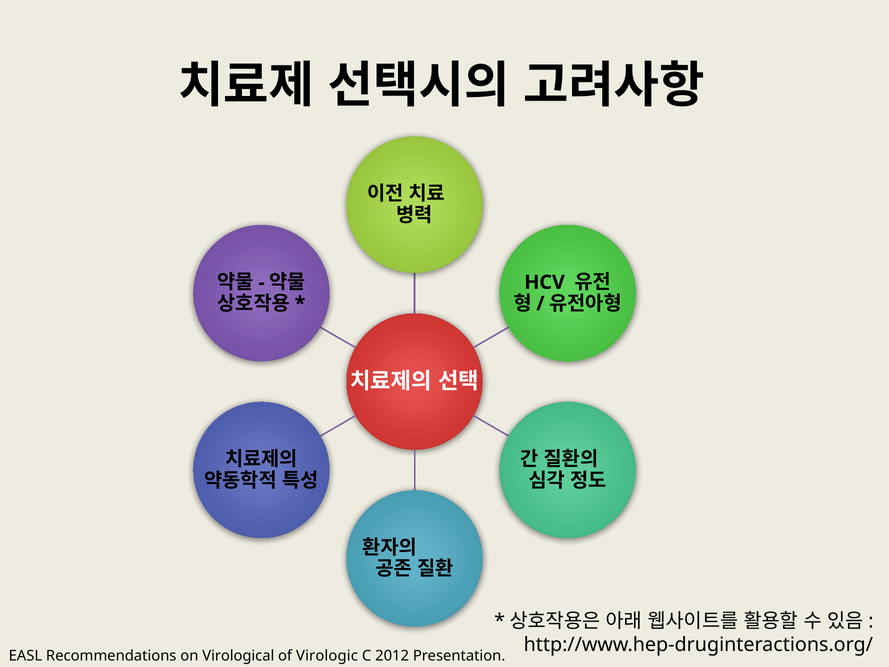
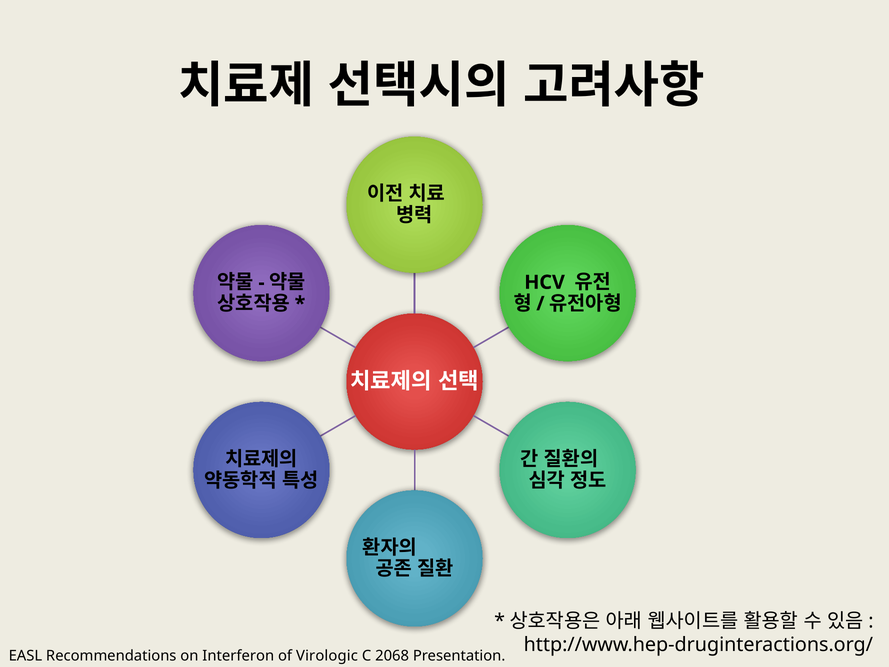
Virological: Virological -> Interferon
2012: 2012 -> 2068
